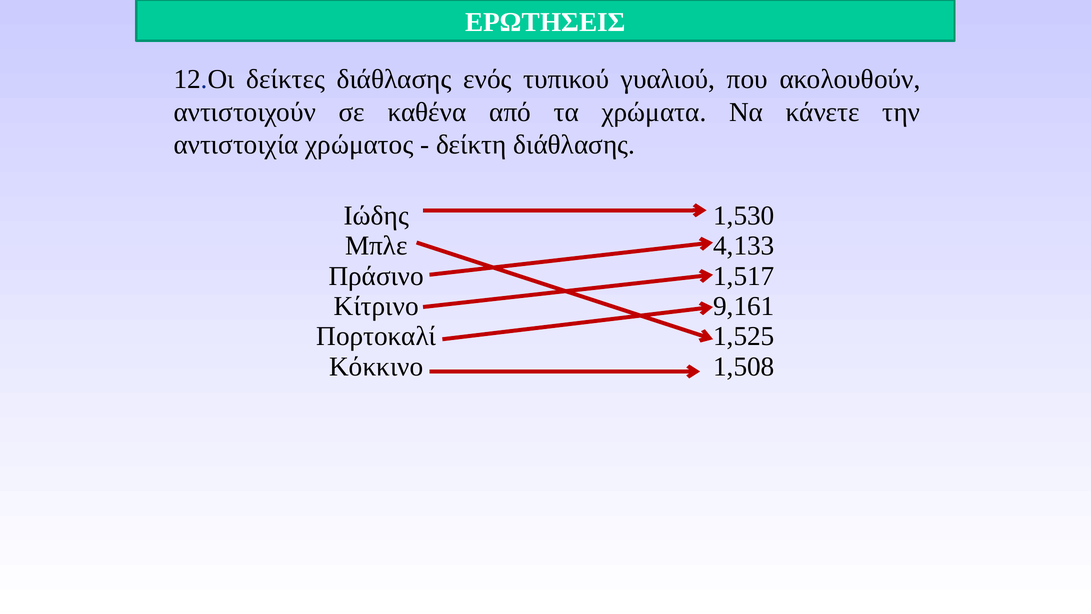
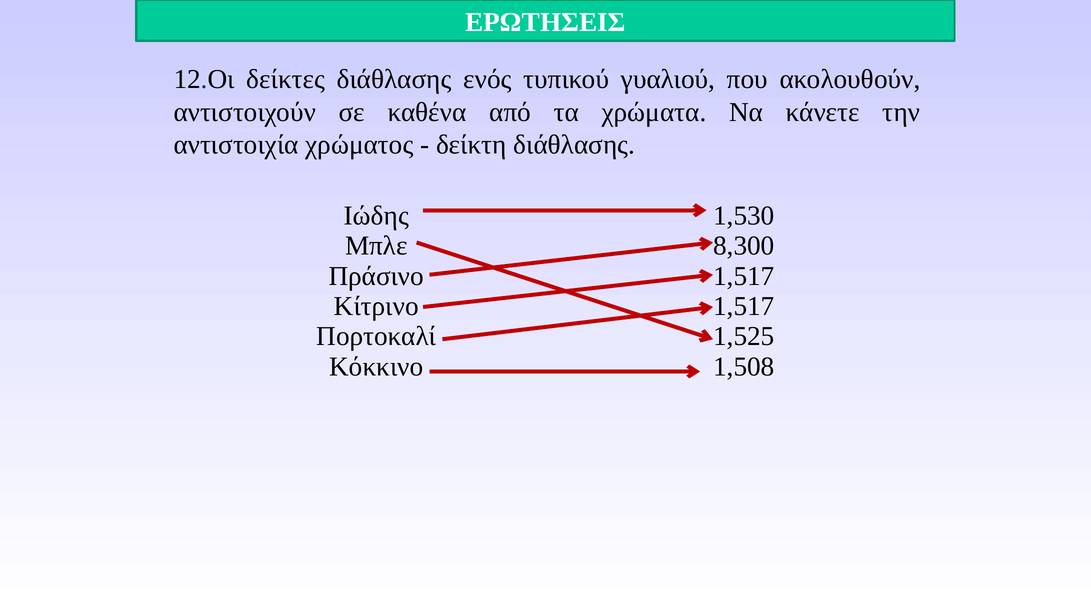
4,133: 4,133 -> 8,300
9,161 at (744, 306): 9,161 -> 1,517
